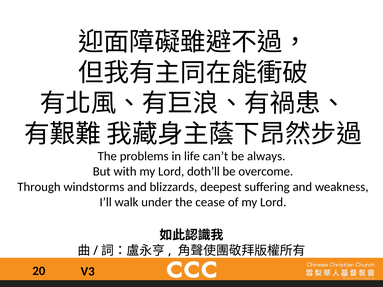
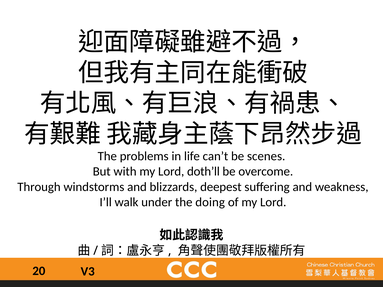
always: always -> scenes
cease: cease -> doing
